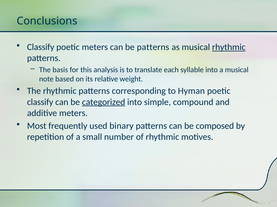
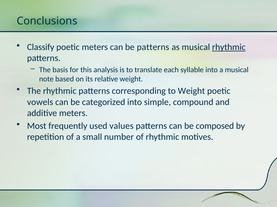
to Hyman: Hyman -> Weight
classify at (40, 102): classify -> vowels
categorized underline: present -> none
binary: binary -> values
